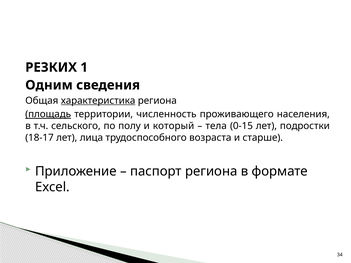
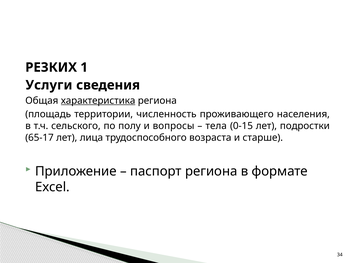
Одним: Одним -> Услуги
площадь underline: present -> none
который: который -> вопросы
18-17: 18-17 -> 65-17
